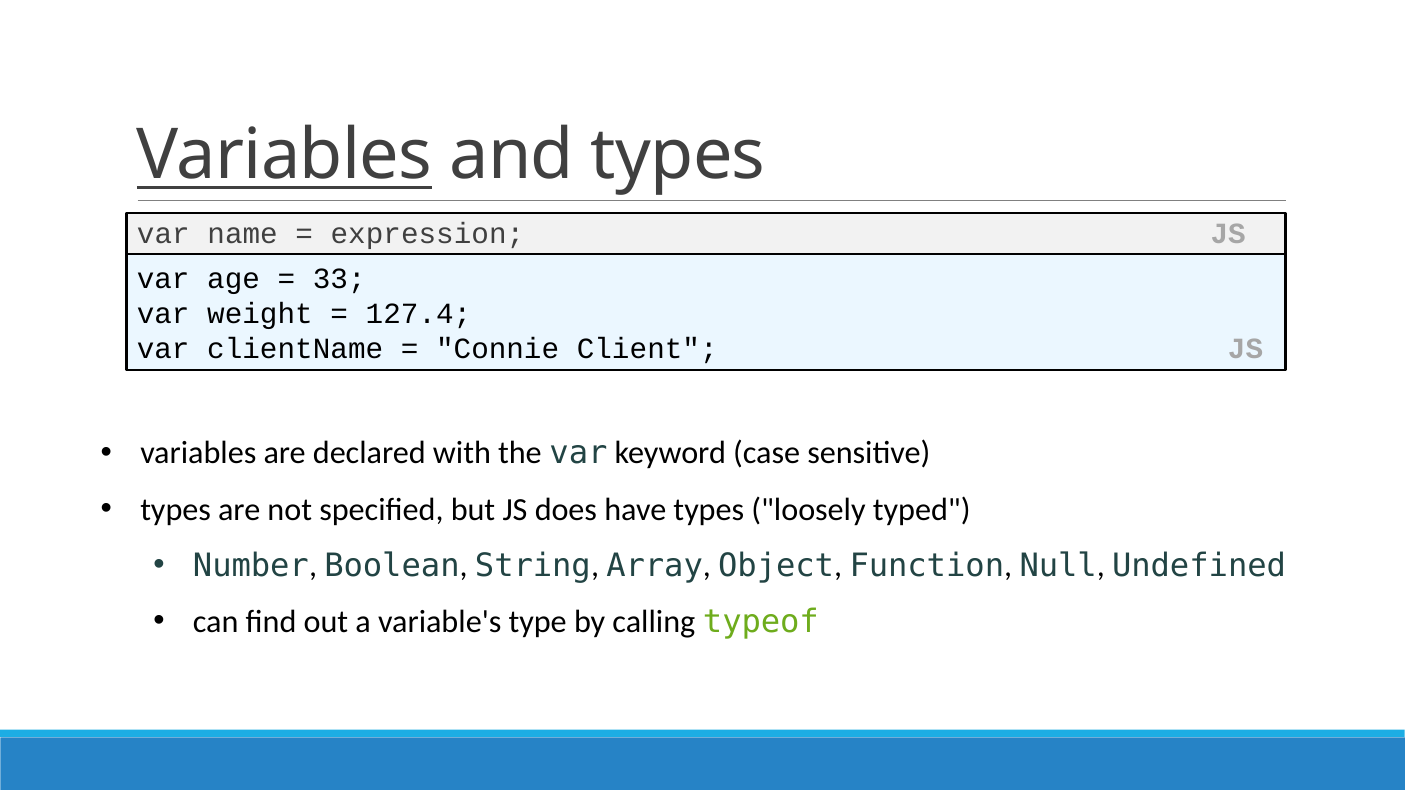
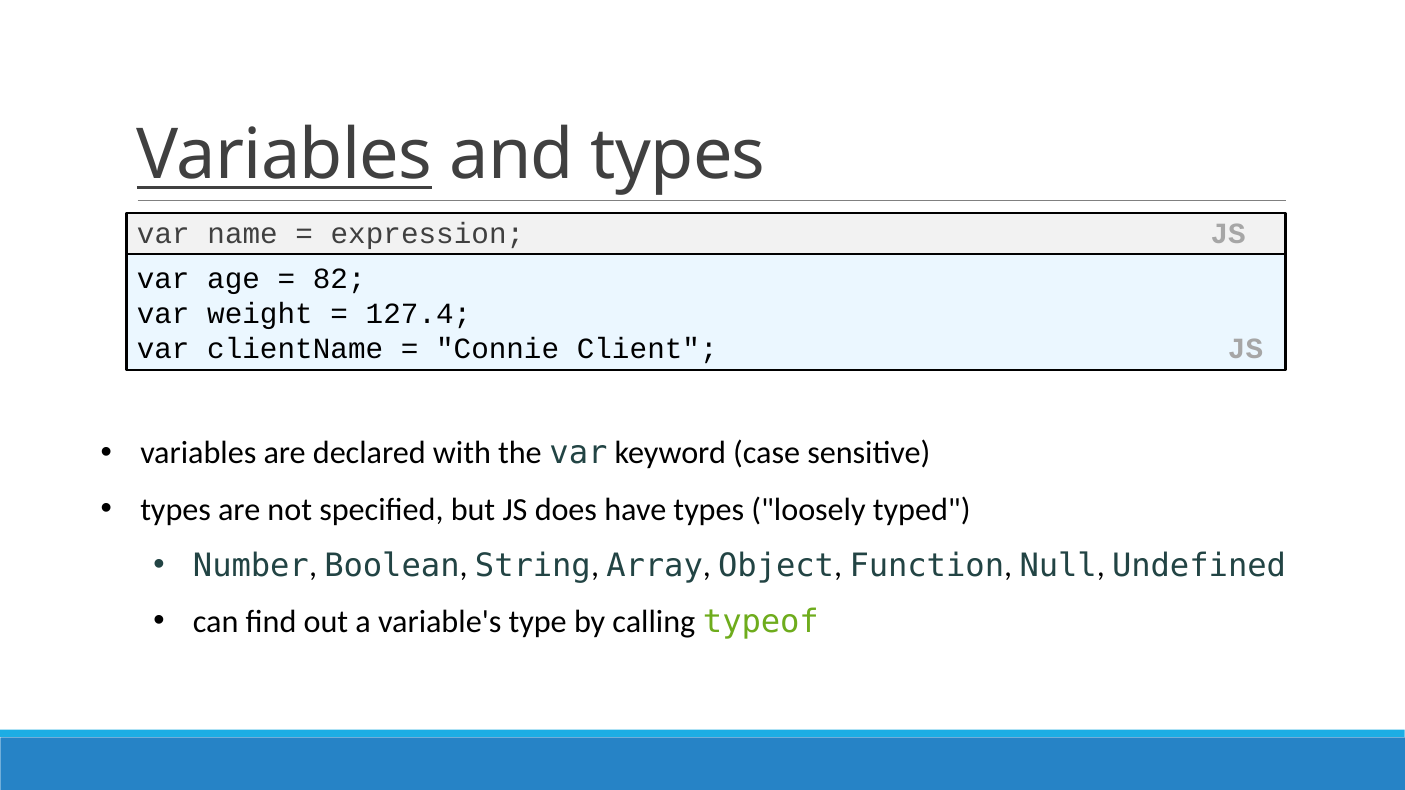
33: 33 -> 82
